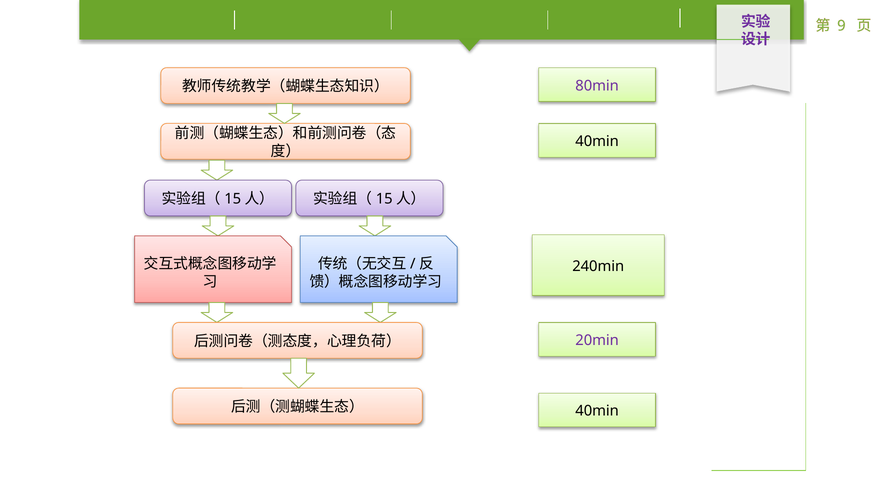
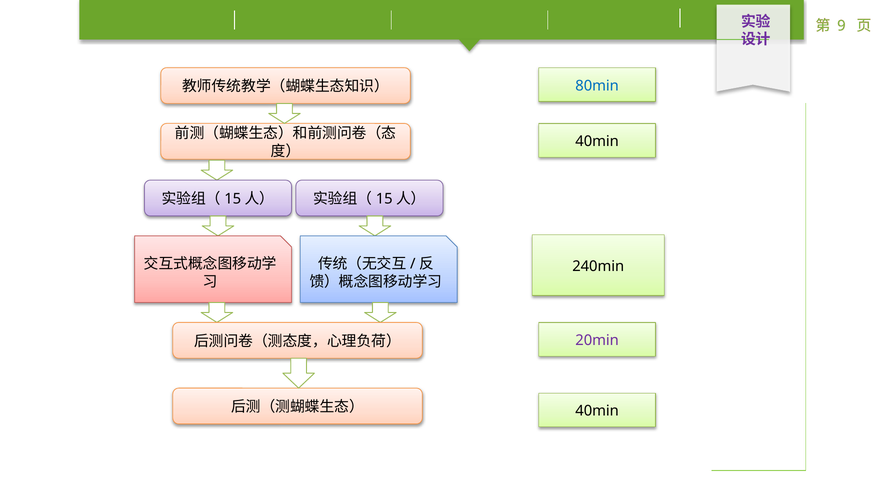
80min colour: purple -> blue
